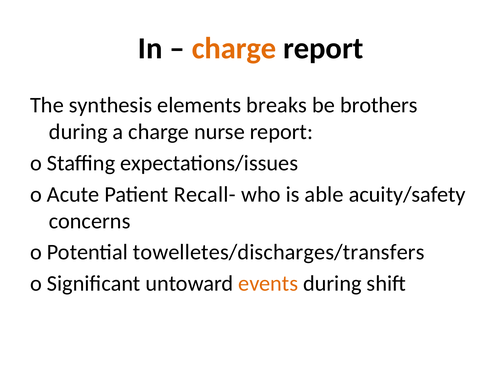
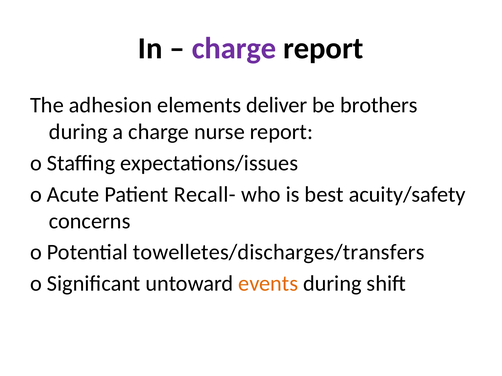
charge at (234, 49) colour: orange -> purple
synthesis: synthesis -> adhesion
breaks: breaks -> deliver
able: able -> best
